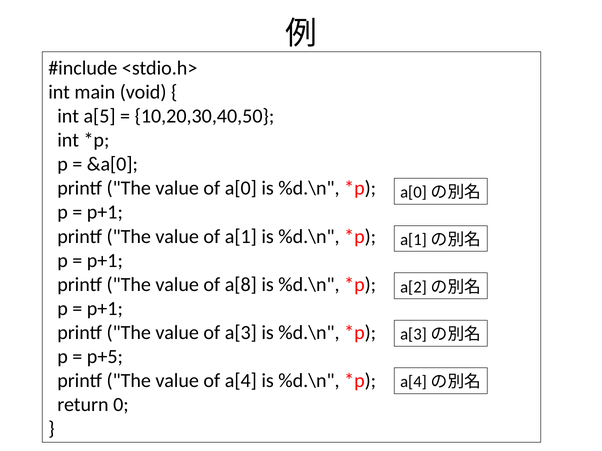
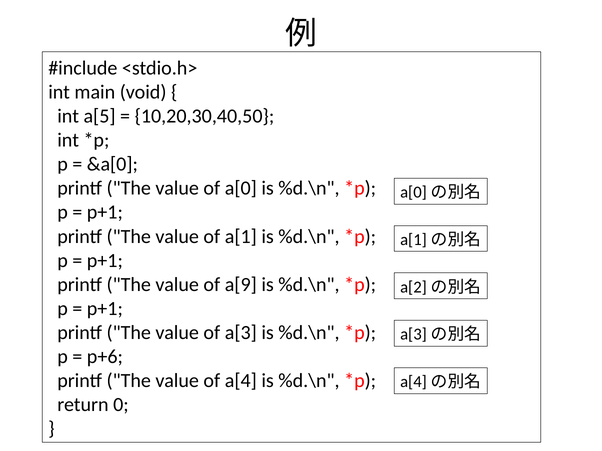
a[8: a[8 -> a[9
p+5: p+5 -> p+6
